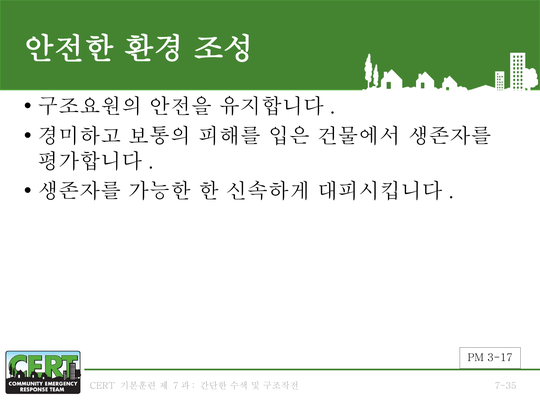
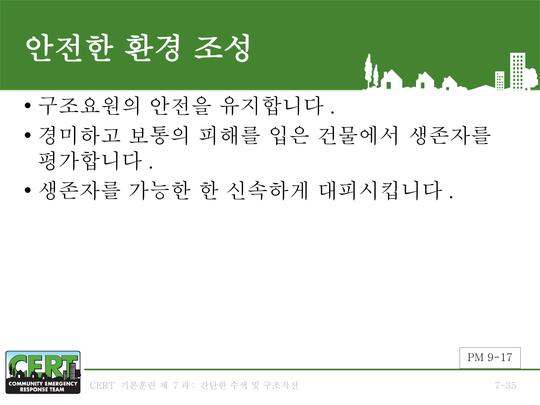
3-17: 3-17 -> 9-17
